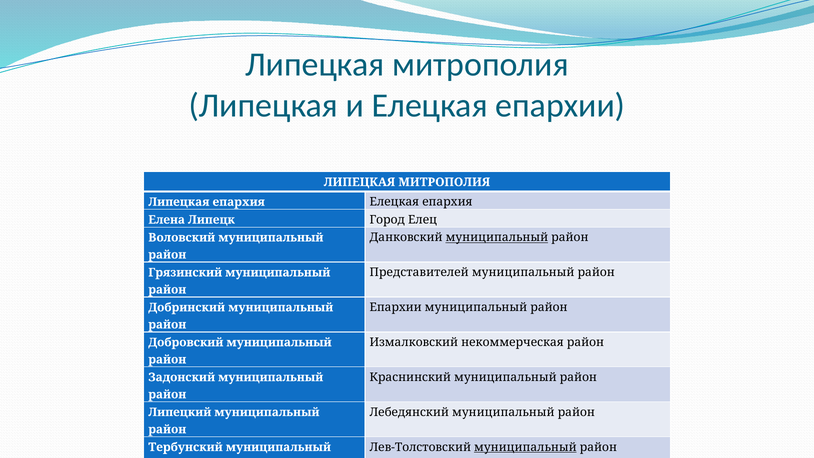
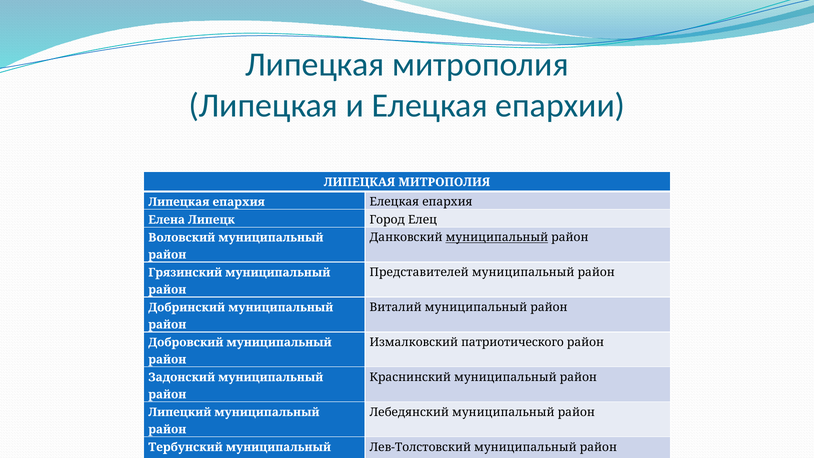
Епархии at (396, 307): Епархии -> Виталий
некоммерческая: некоммерческая -> патриотического
муниципальный at (525, 447) underline: present -> none
